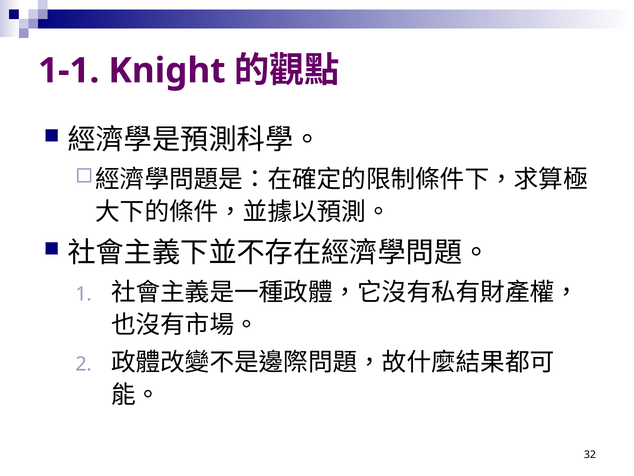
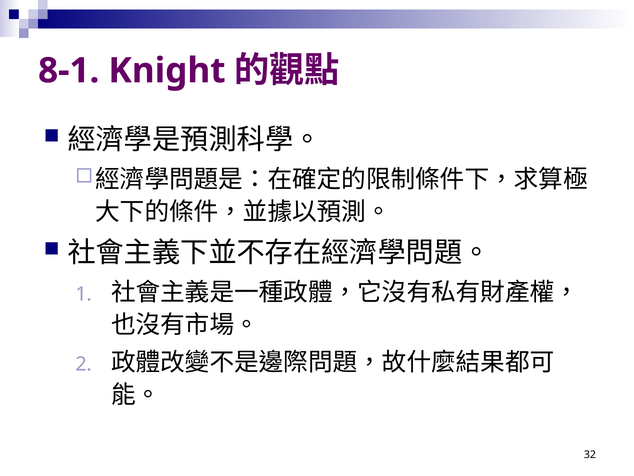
1-1: 1-1 -> 8-1
